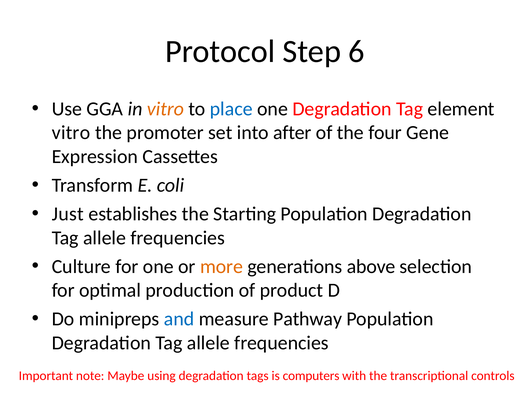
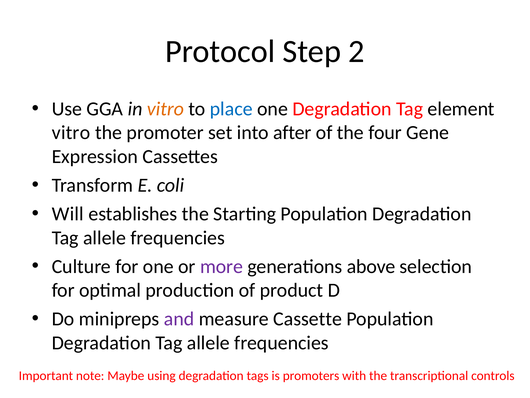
6: 6 -> 2
Just: Just -> Will
more colour: orange -> purple
and colour: blue -> purple
Pathway: Pathway -> Cassette
computers: computers -> promoters
